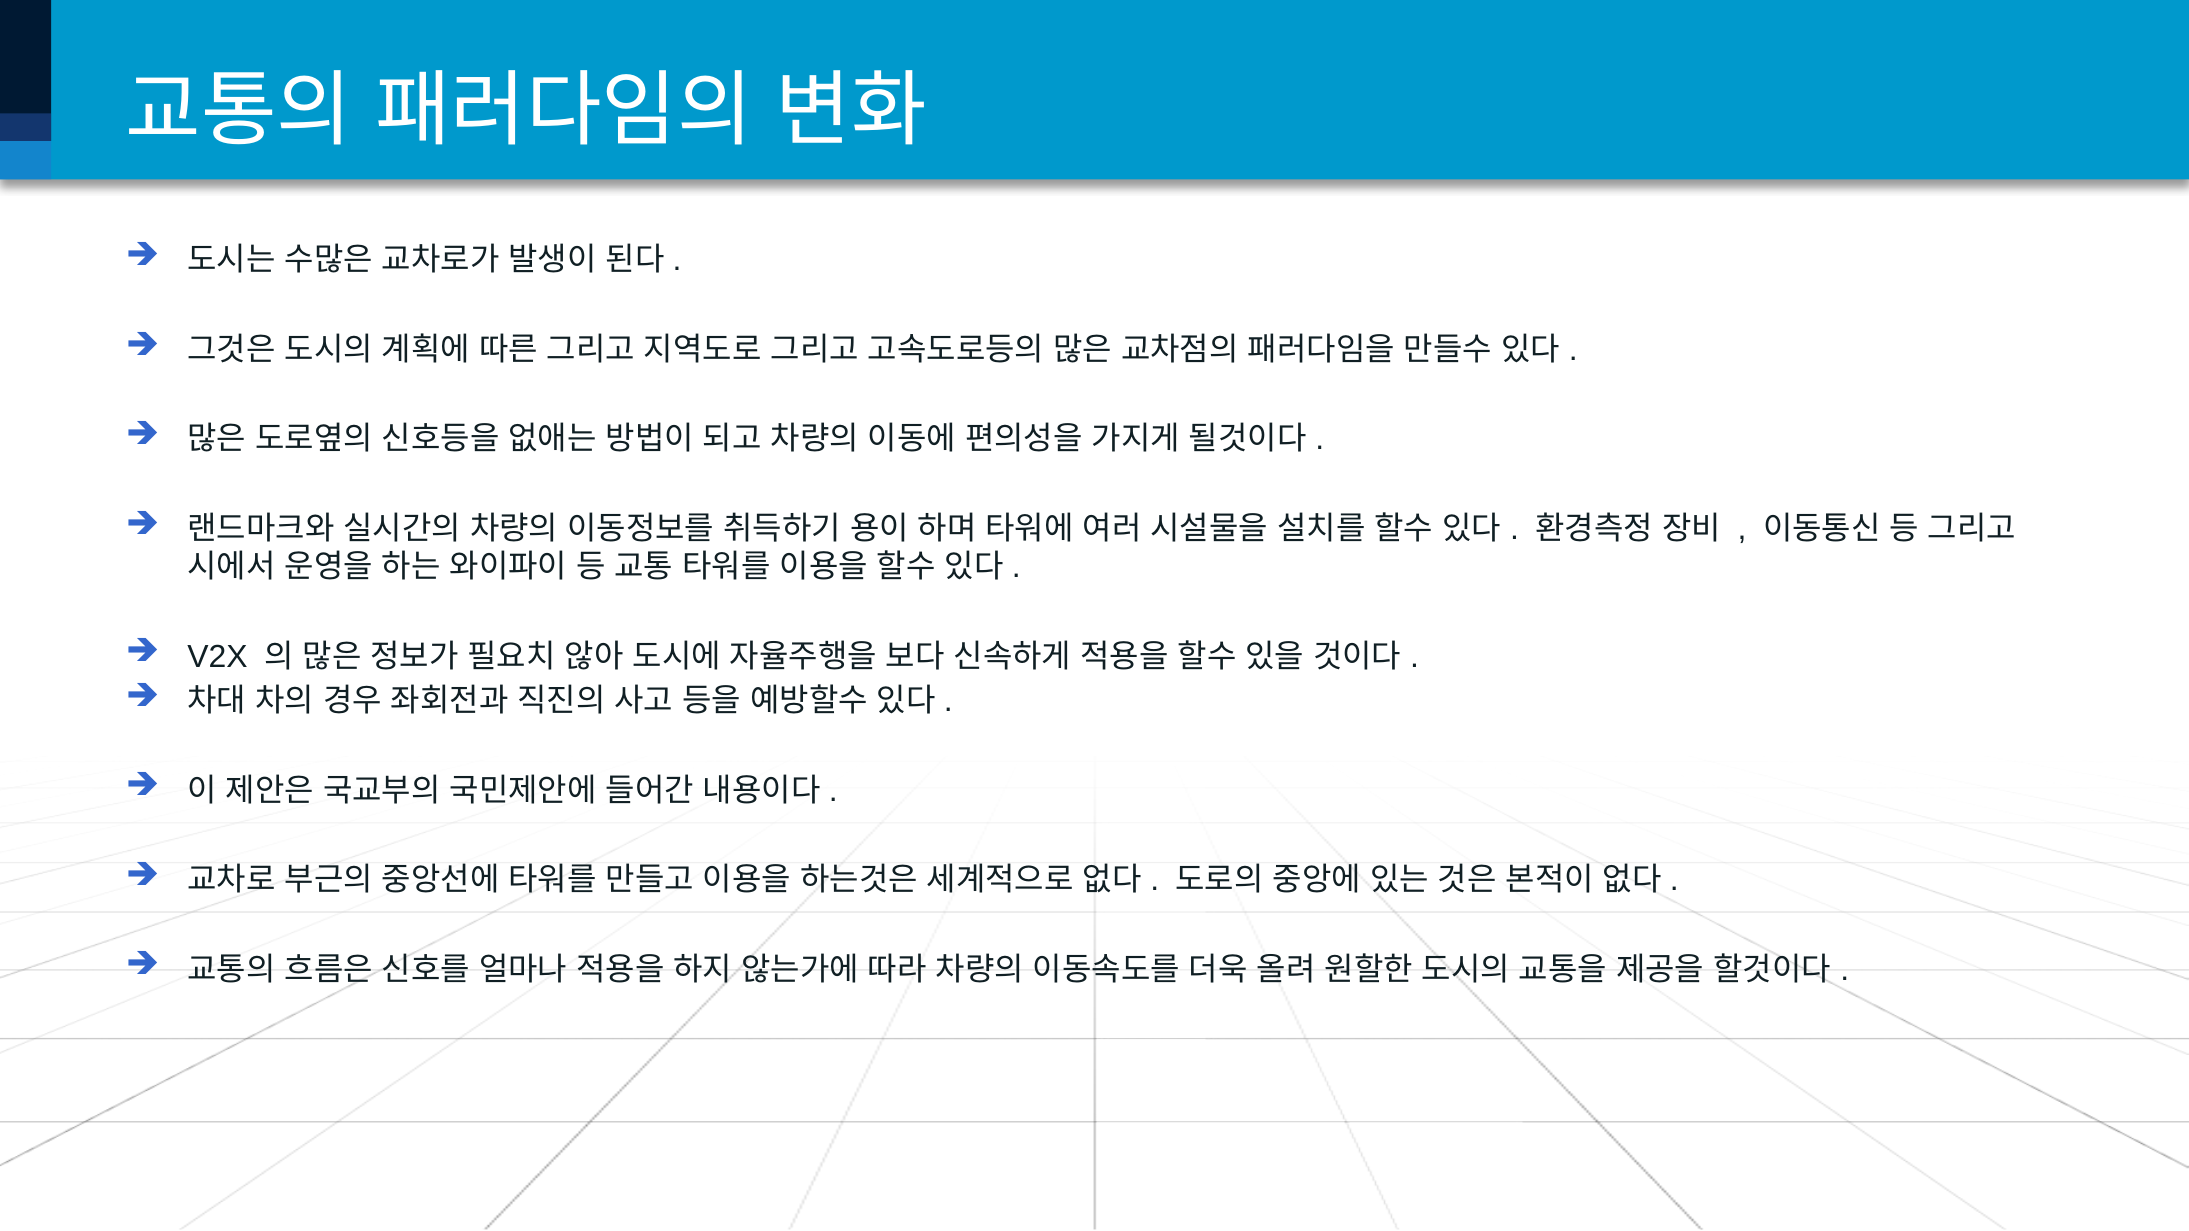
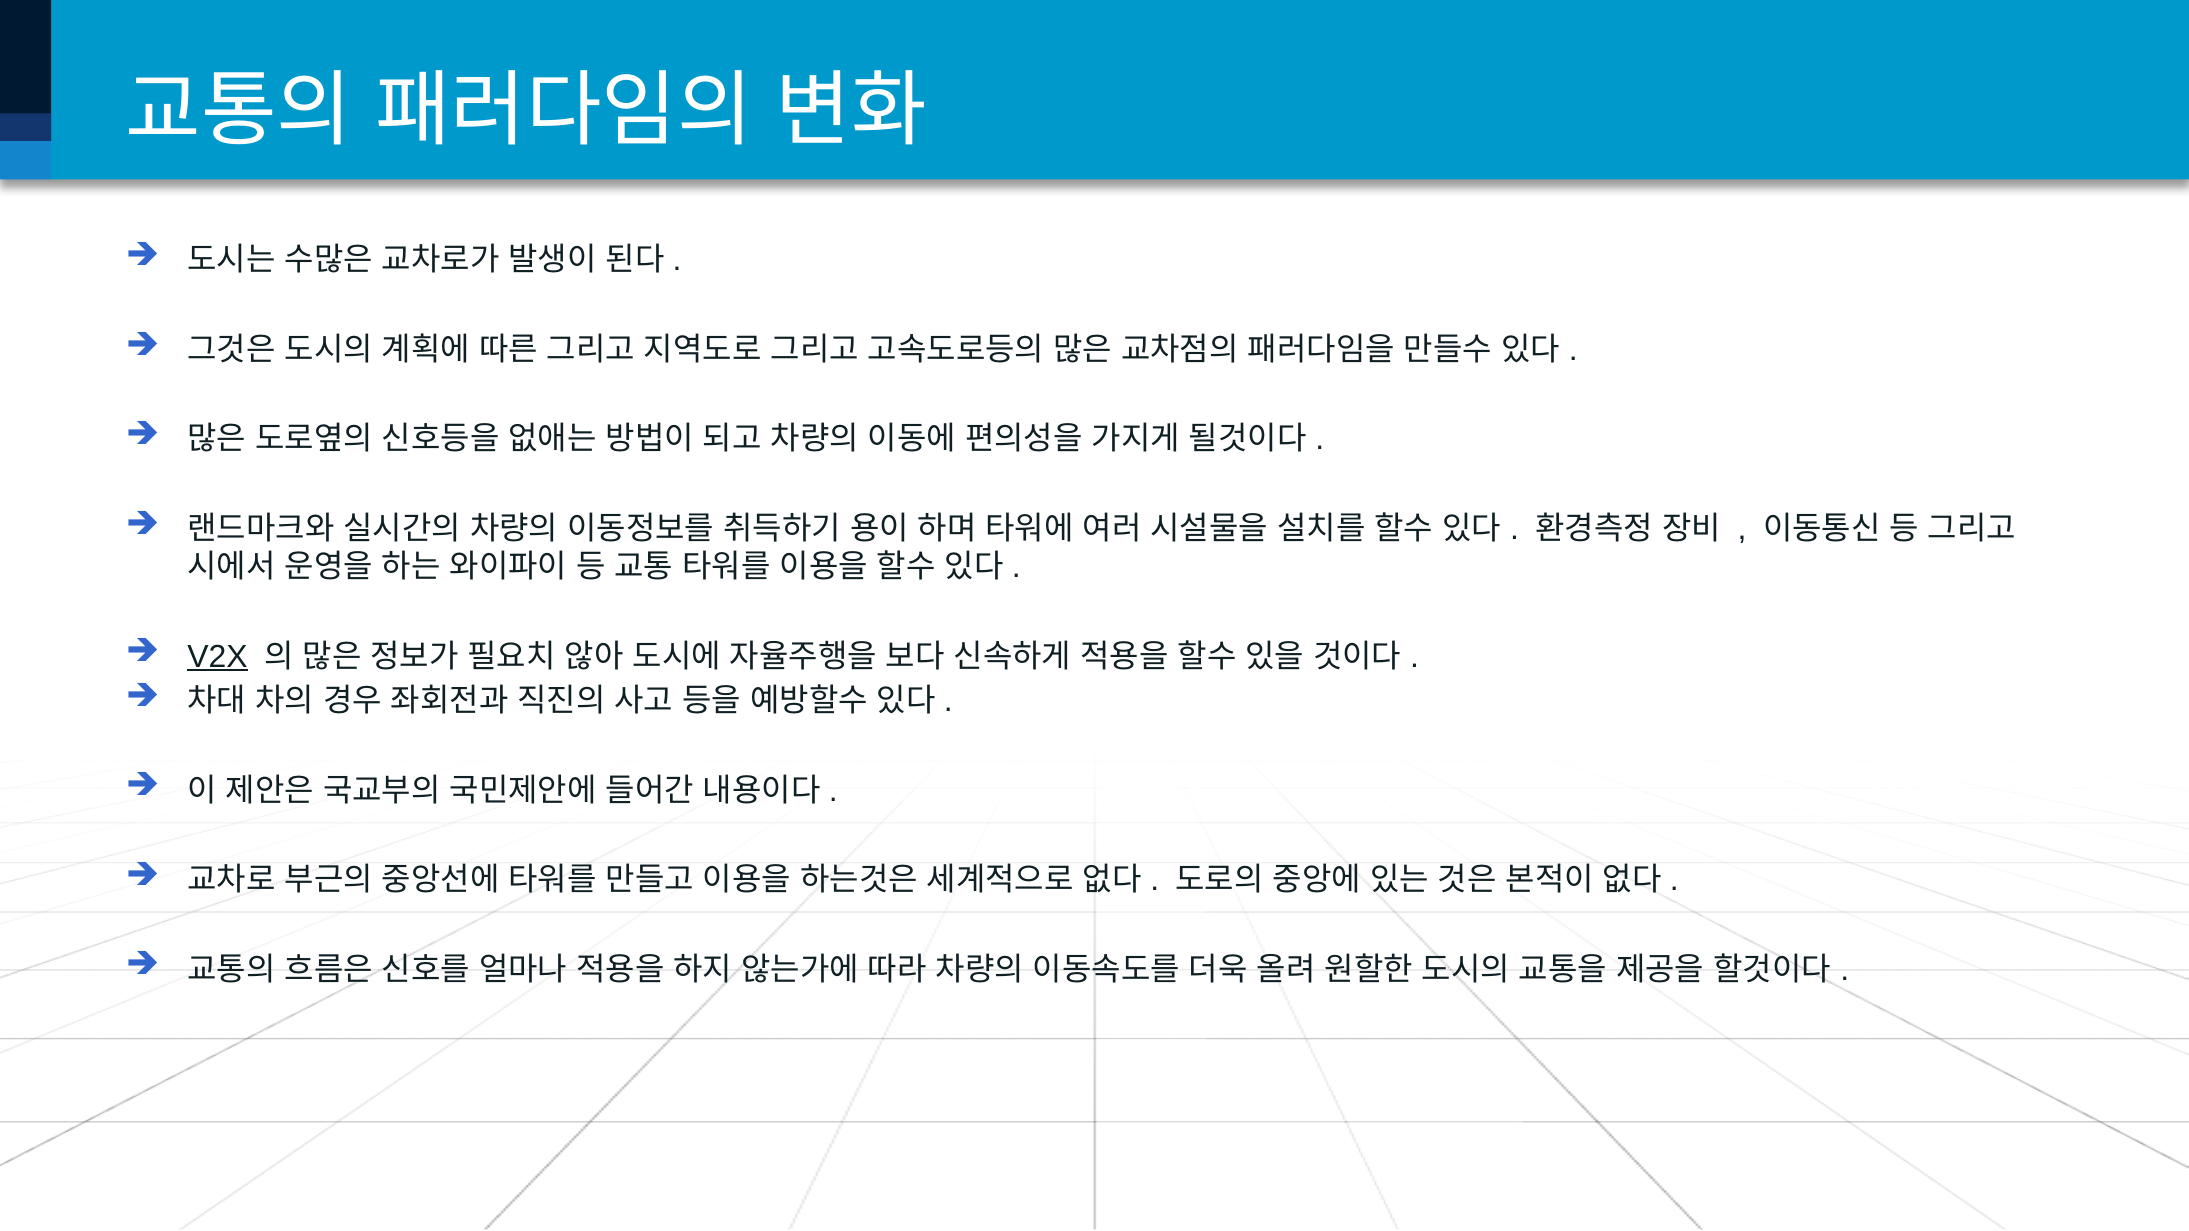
V2X underline: none -> present
